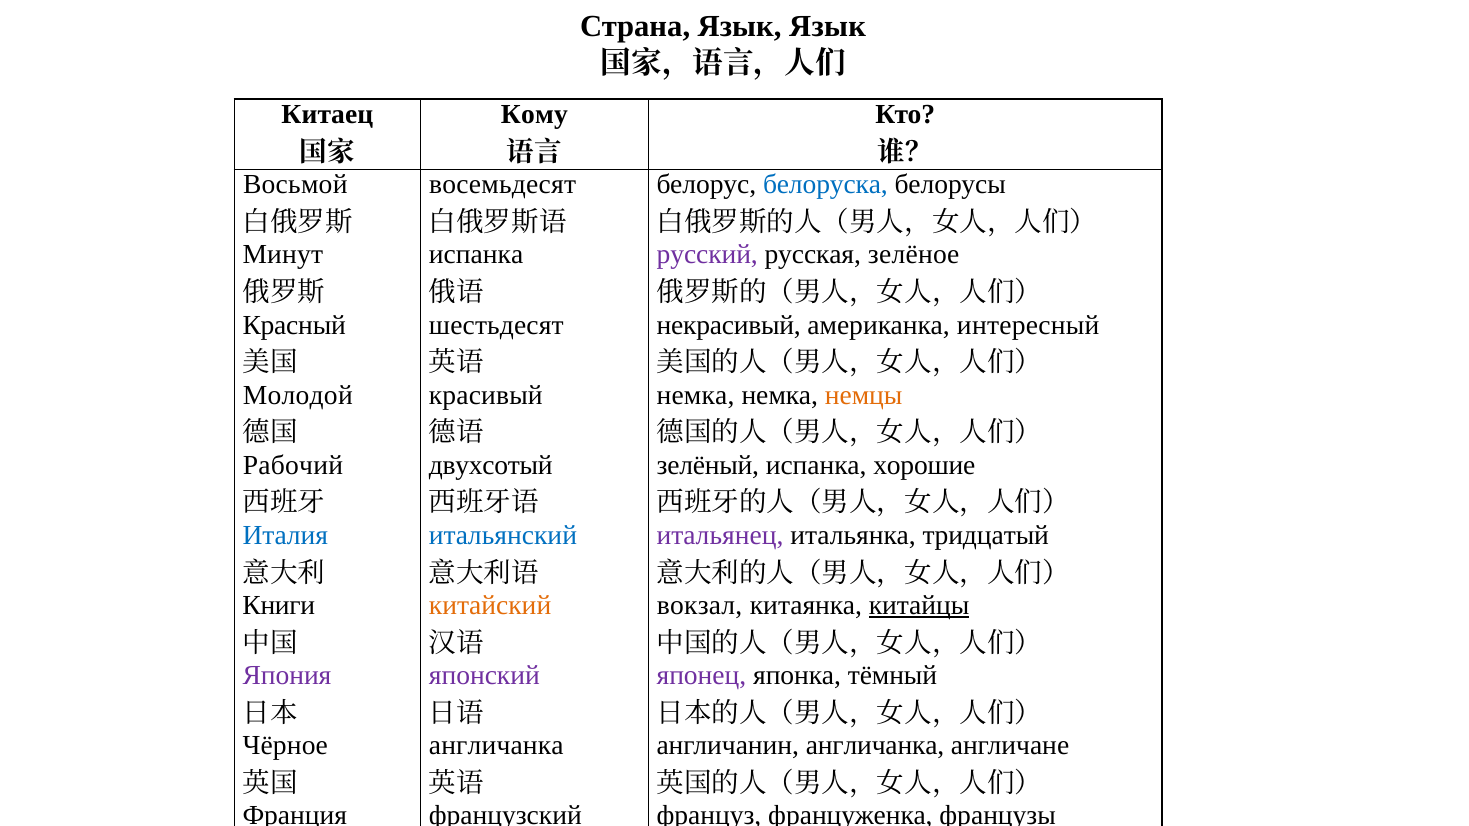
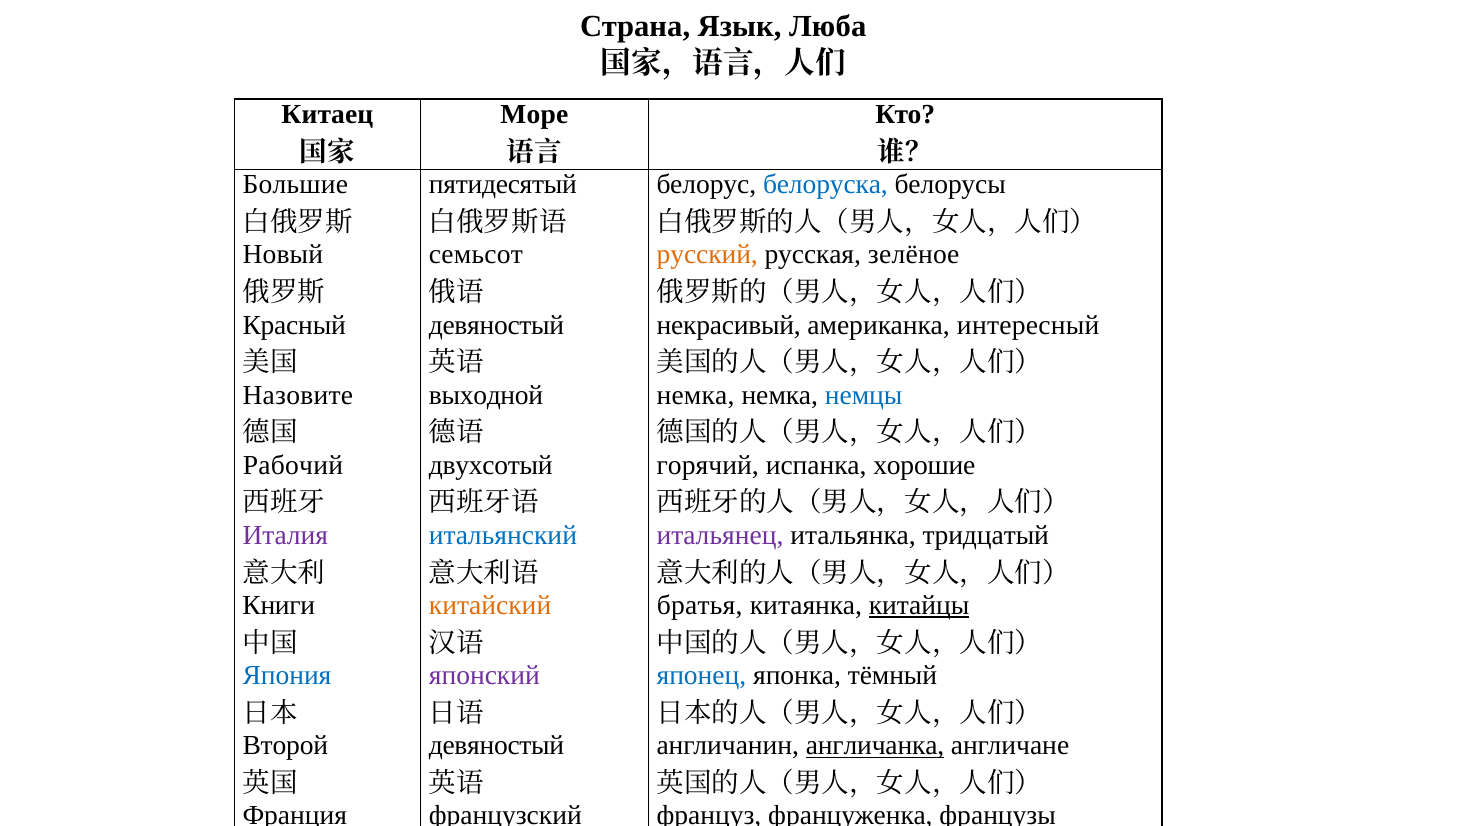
Язык Язык: Язык -> Люба
Кому: Кому -> Море
Восьмой: Восьмой -> Большие
восемьдесят: восемьдесят -> пятидесятый
Минут: Минут -> Новый
испанка at (476, 255): испанка -> семьсот
русский colour: purple -> orange
шестьдесят at (496, 325): шестьдесят -> девяностый
Молодой: Молодой -> Назовите
красивый: красивый -> выходной
немцы colour: orange -> blue
зелёный: зелёный -> горячий
Италия colour: blue -> purple
вокзал: вокзал -> братья
Япония colour: purple -> blue
японец colour: purple -> blue
Чёрное: Чёрное -> Второй
англичанка at (496, 746): англичанка -> девяностый
англичанка at (875, 746) underline: none -> present
